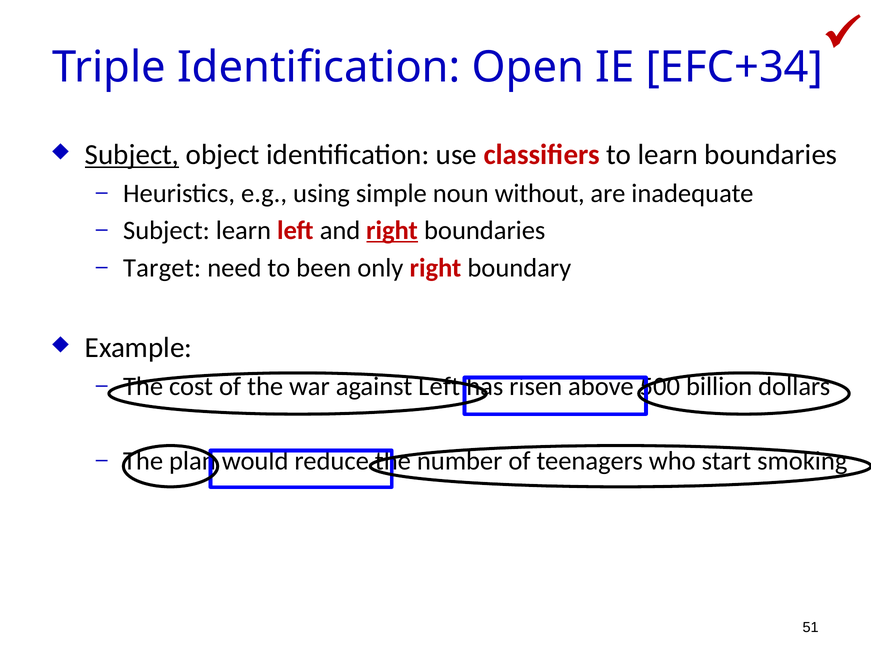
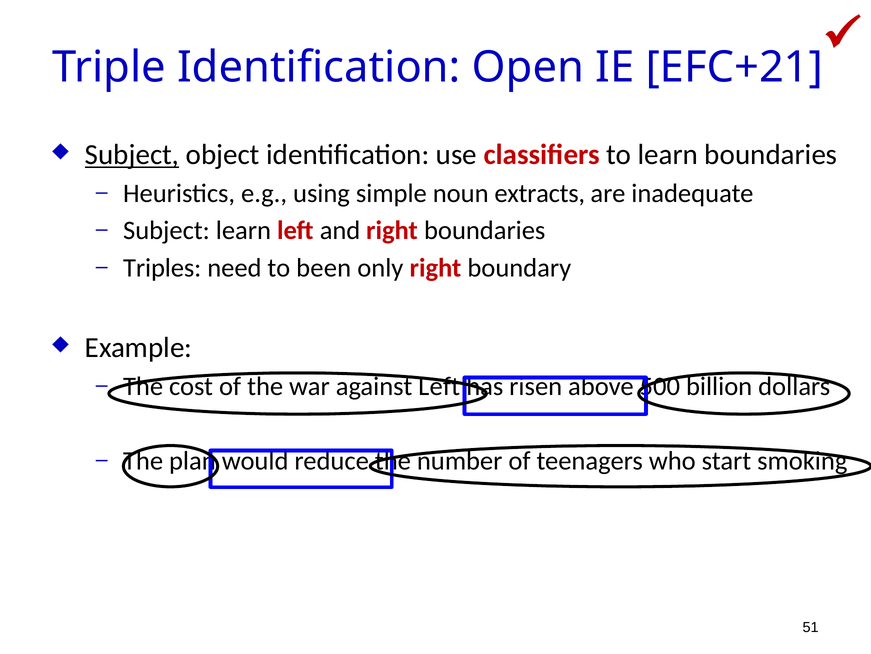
EFC+34: EFC+34 -> EFC+21
without: without -> extracts
right at (392, 230) underline: present -> none
Target: Target -> Triples
